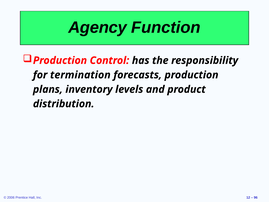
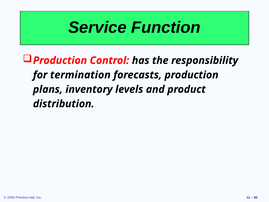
Agency: Agency -> Service
